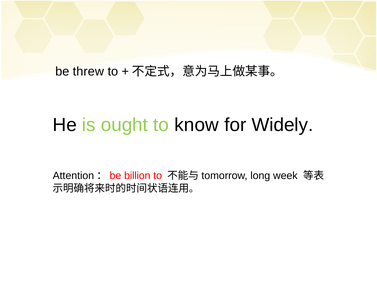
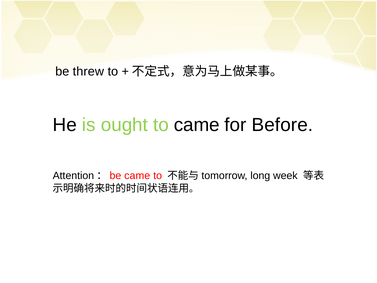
to know: know -> came
Widely: Widely -> Before
Attention：be billion: billion -> came
